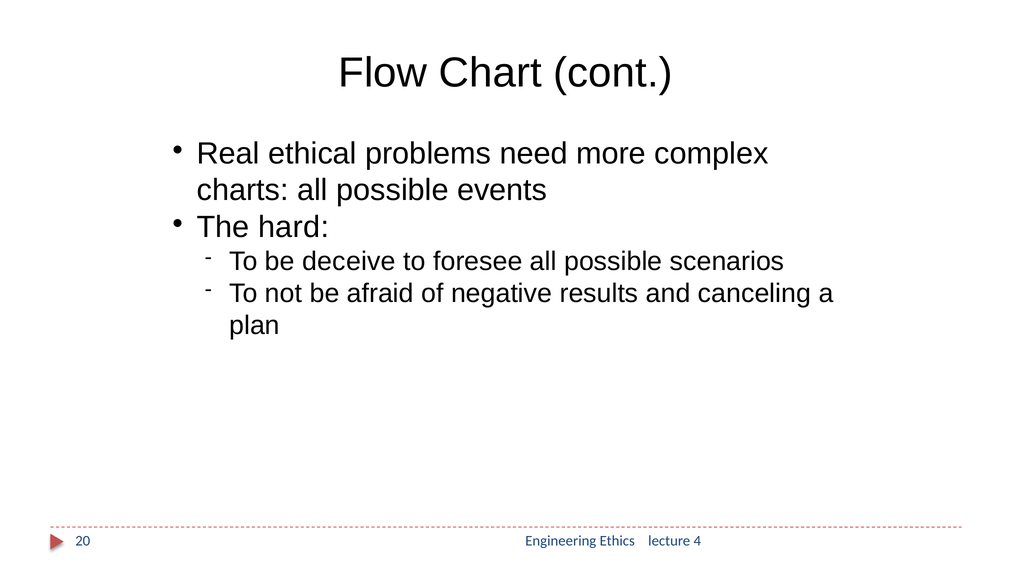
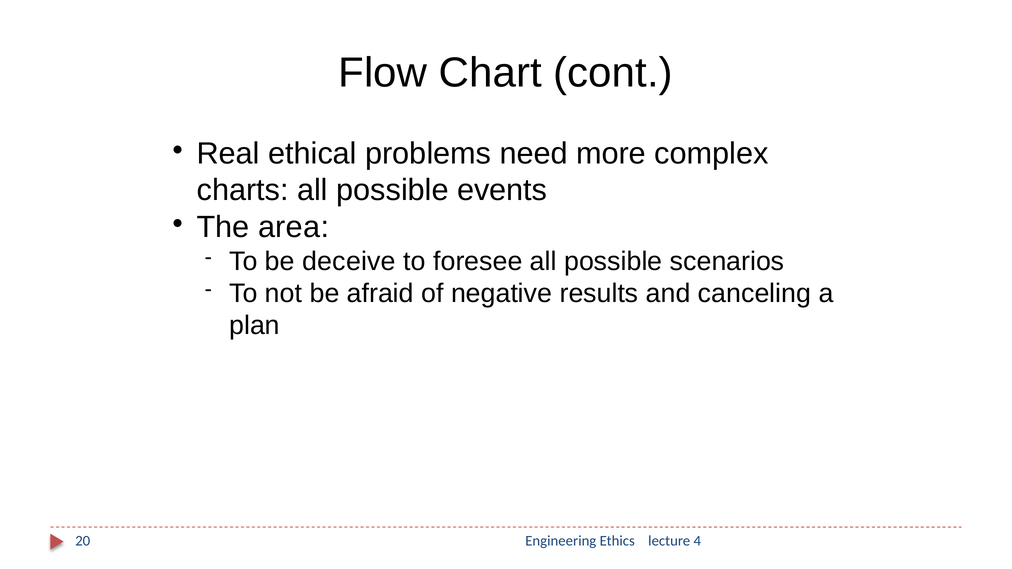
hard: hard -> area
